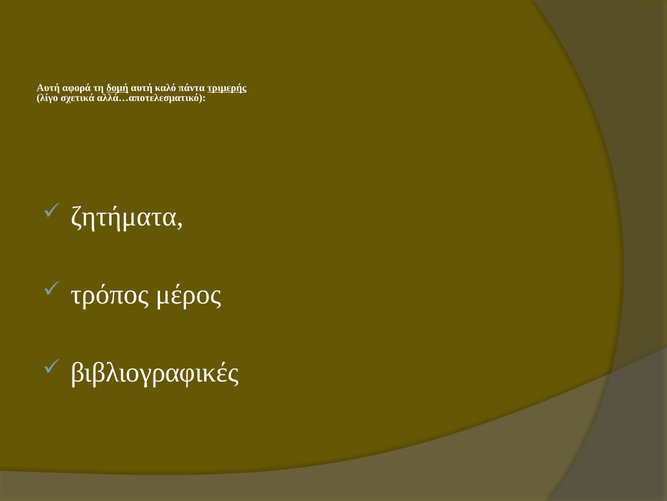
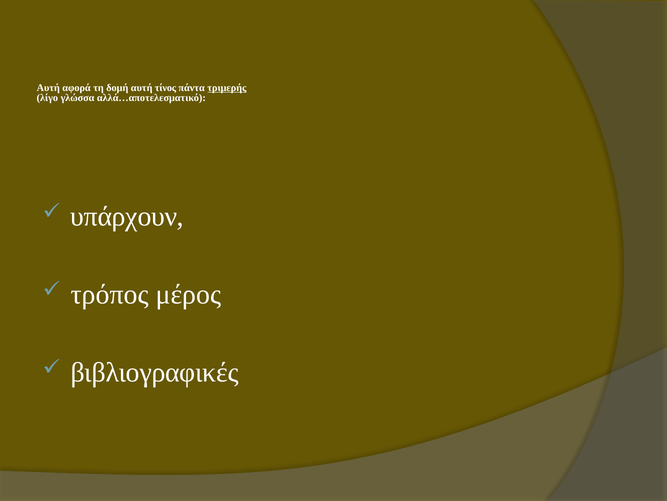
δομή underline: present -> none
καλό: καλό -> τίνος
σχετικά: σχετικά -> γλώσσα
ζητήματα: ζητήματα -> υπάρχουν
